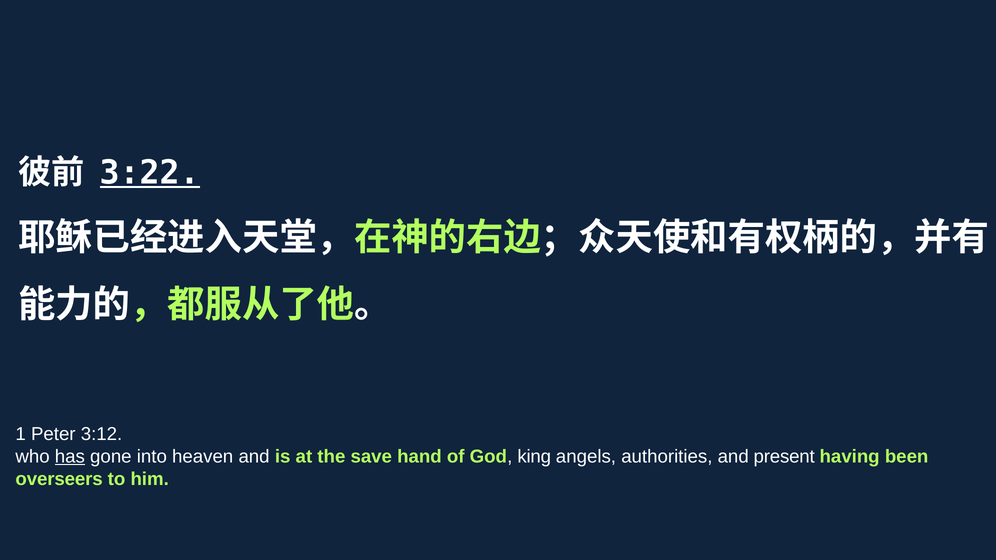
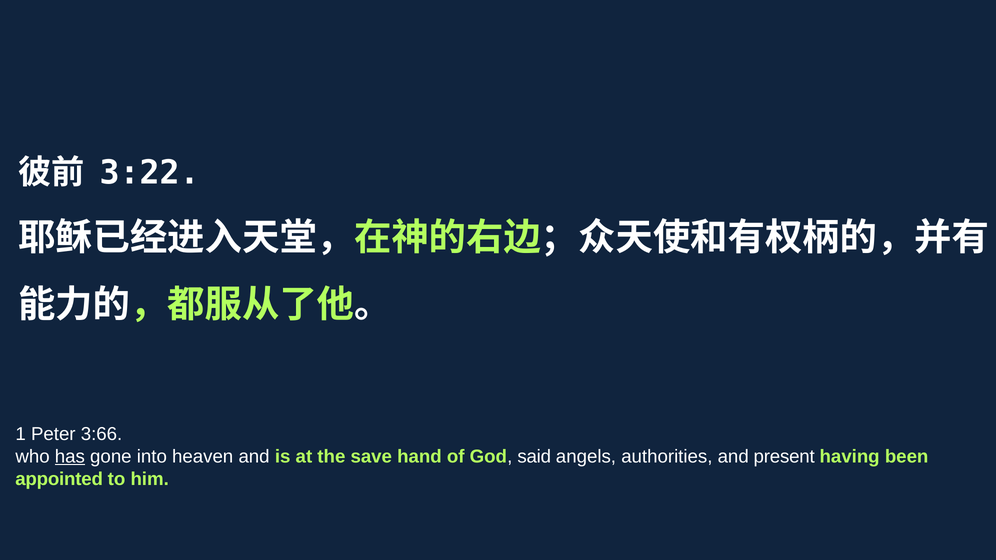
3:22 underline: present -> none
3:12: 3:12 -> 3:66
king: king -> said
overseers: overseers -> appointed
